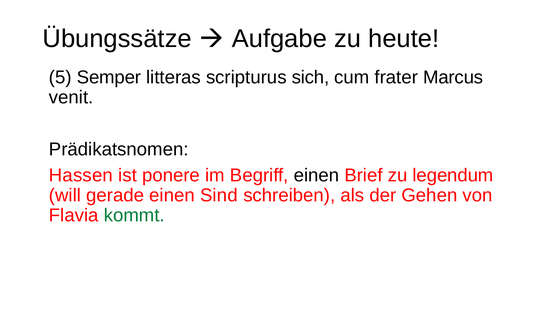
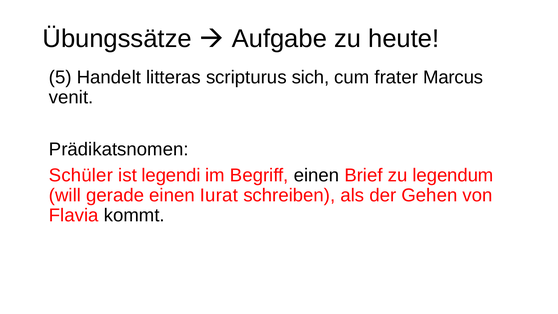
Semper: Semper -> Handelt
Hassen: Hassen -> Schüler
ponere: ponere -> legendi
Sind: Sind -> Iurat
kommt colour: green -> black
